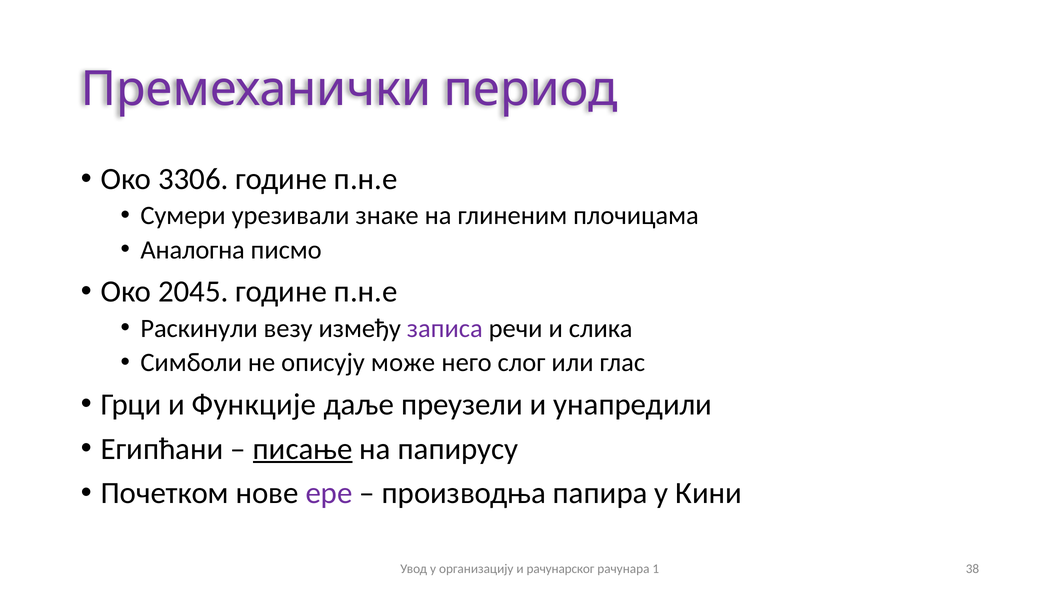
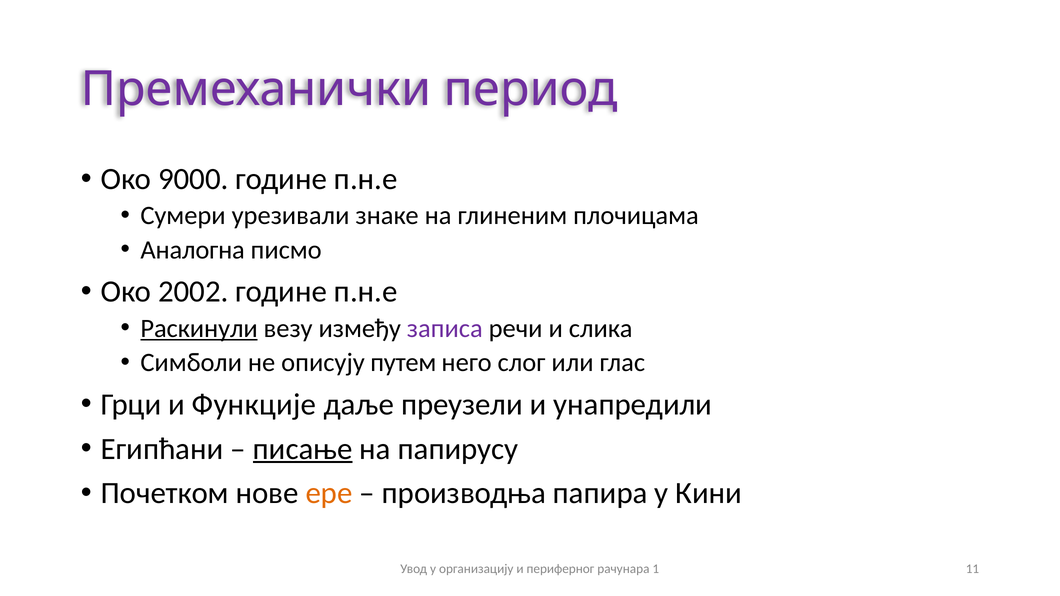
3306: 3306 -> 9000
2045: 2045 -> 2002
Раскинули underline: none -> present
може: може -> путем
ере colour: purple -> orange
рачунарског: рачунарског -> периферног
38: 38 -> 11
